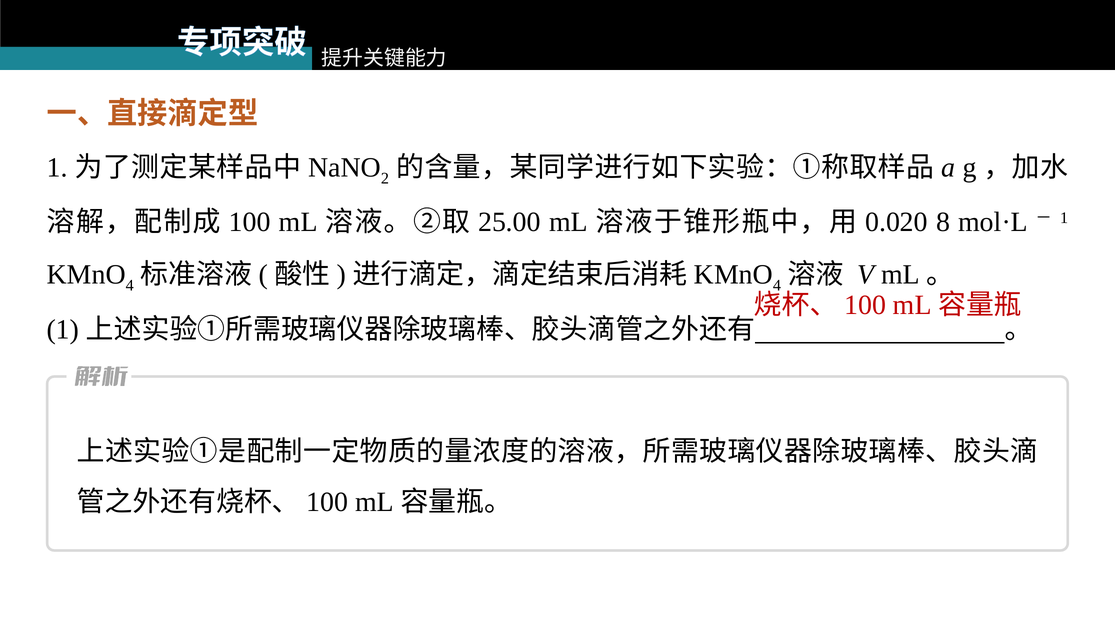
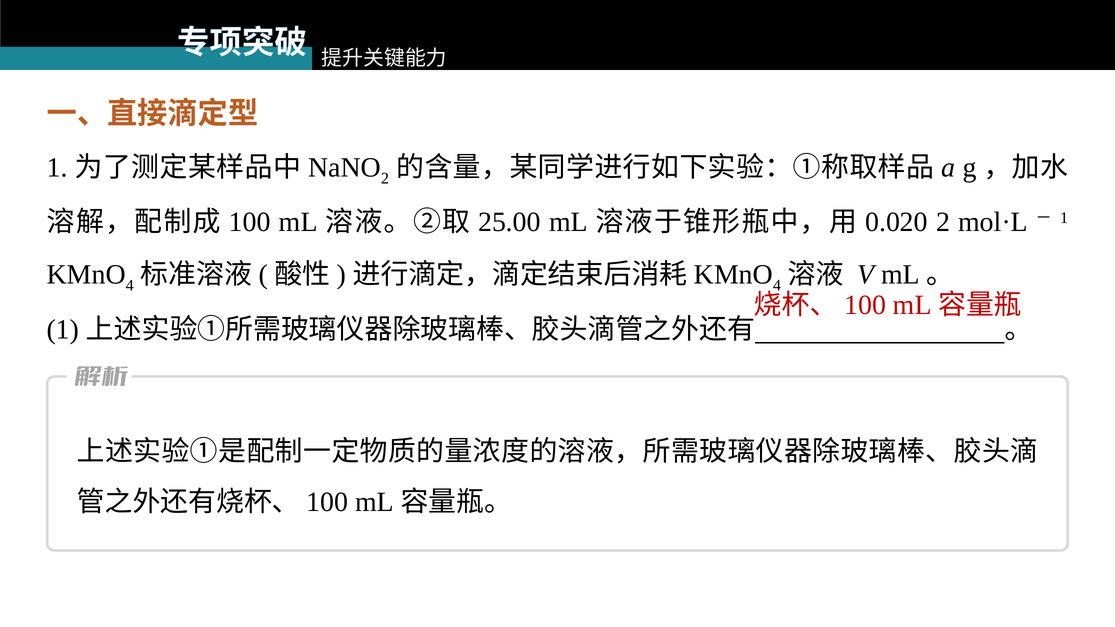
8 at (943, 222): 8 -> 2
